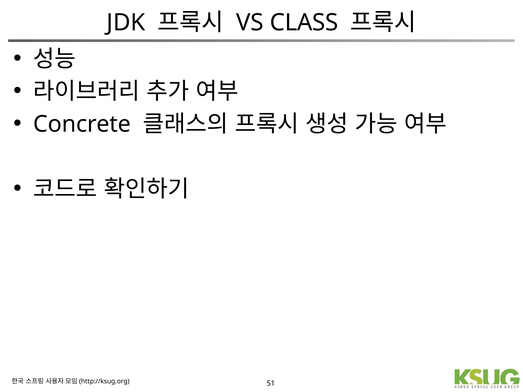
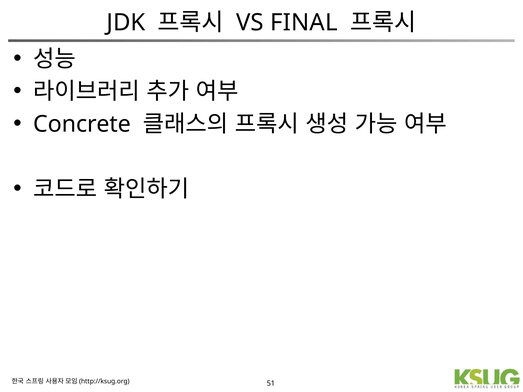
CLASS: CLASS -> FINAL
